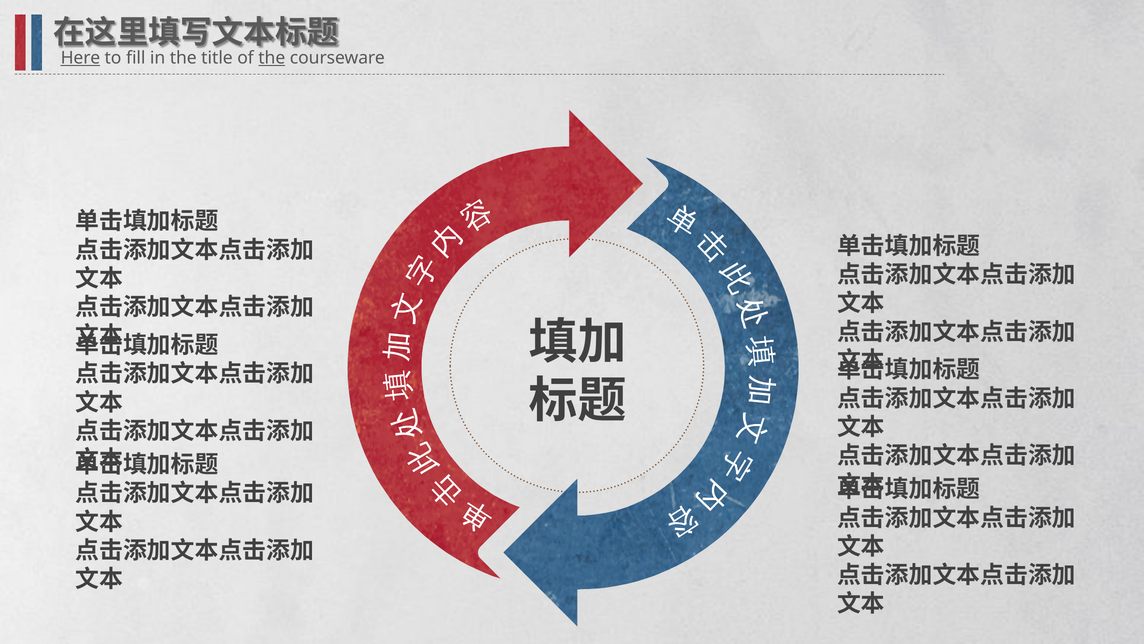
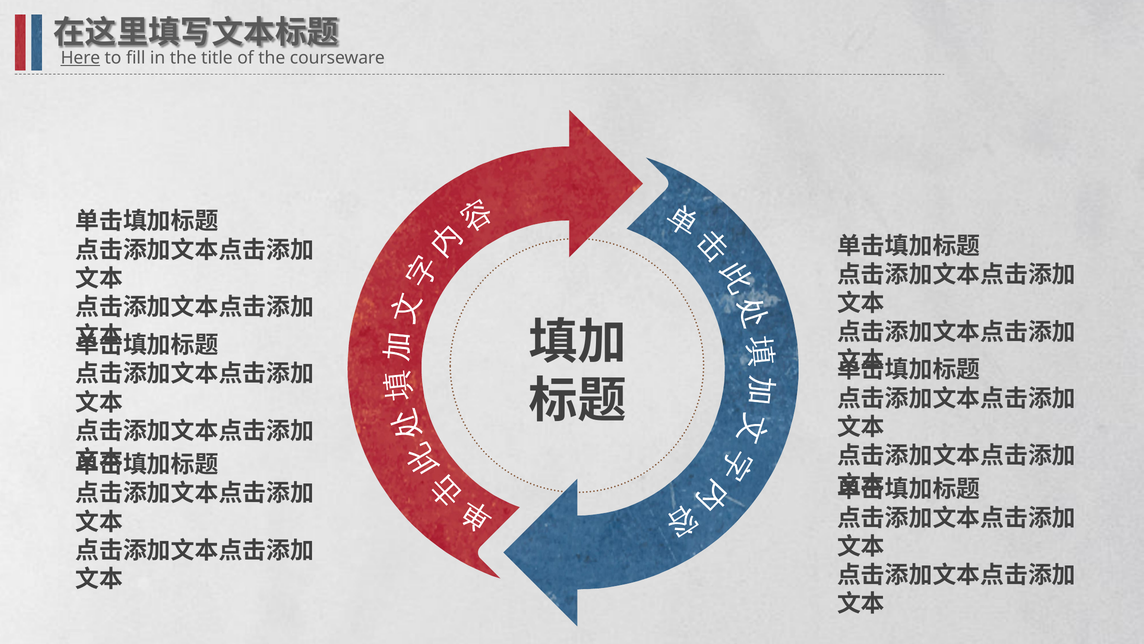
the at (272, 58) underline: present -> none
